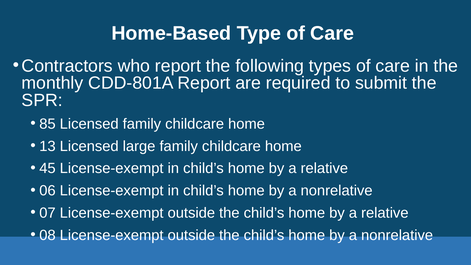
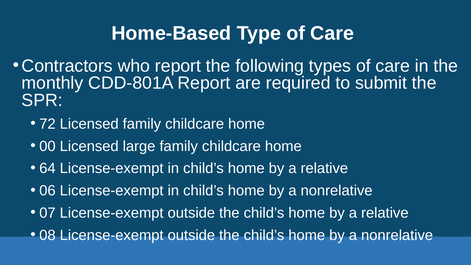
85: 85 -> 72
13: 13 -> 00
45: 45 -> 64
